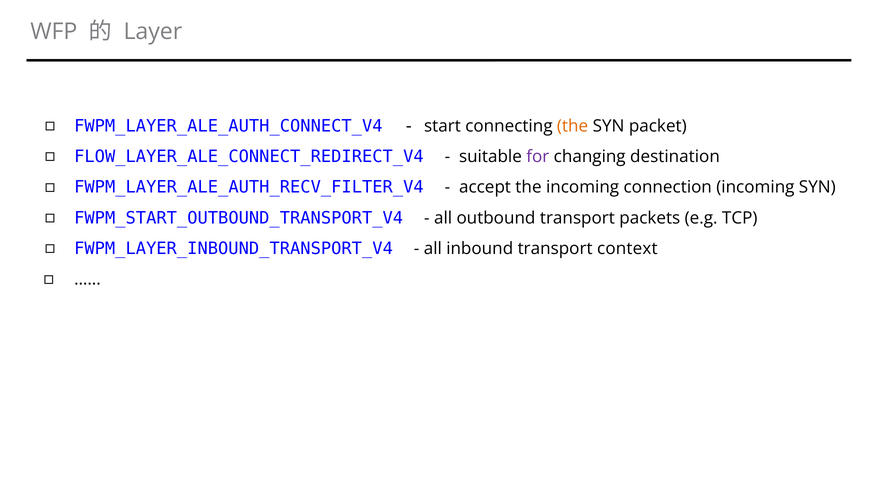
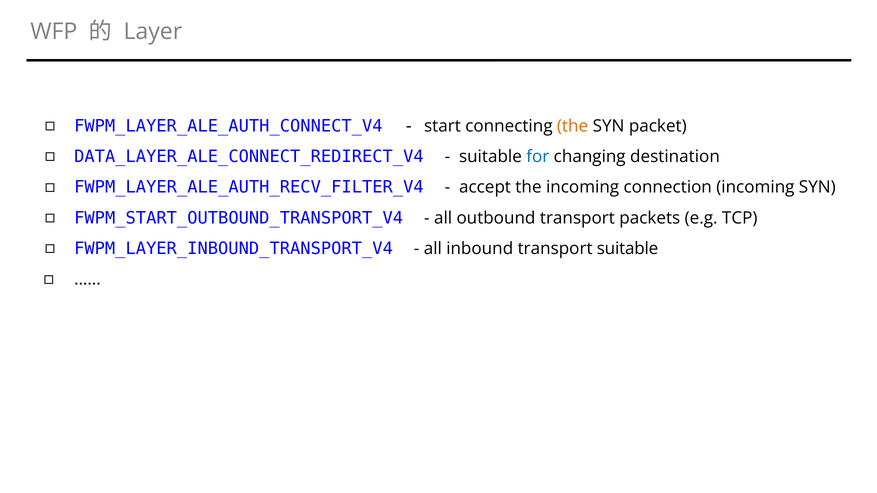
FLOW_LAYER_ALE_CONNECT_REDIRECT_V4: FLOW_LAYER_ALE_CONNECT_REDIRECT_V4 -> DATA_LAYER_ALE_CONNECT_REDIRECT_V4
for colour: purple -> blue
transport context: context -> suitable
